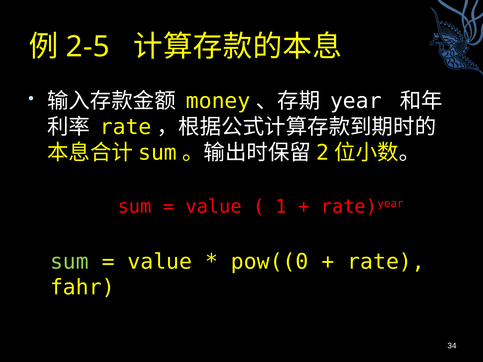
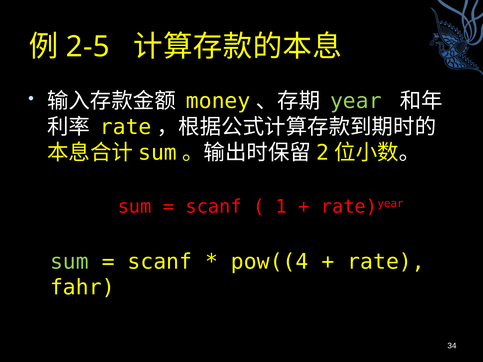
year colour: white -> light green
value at (214, 207): value -> scanf
value at (160, 262): value -> scanf
pow((0: pow((0 -> pow((4
